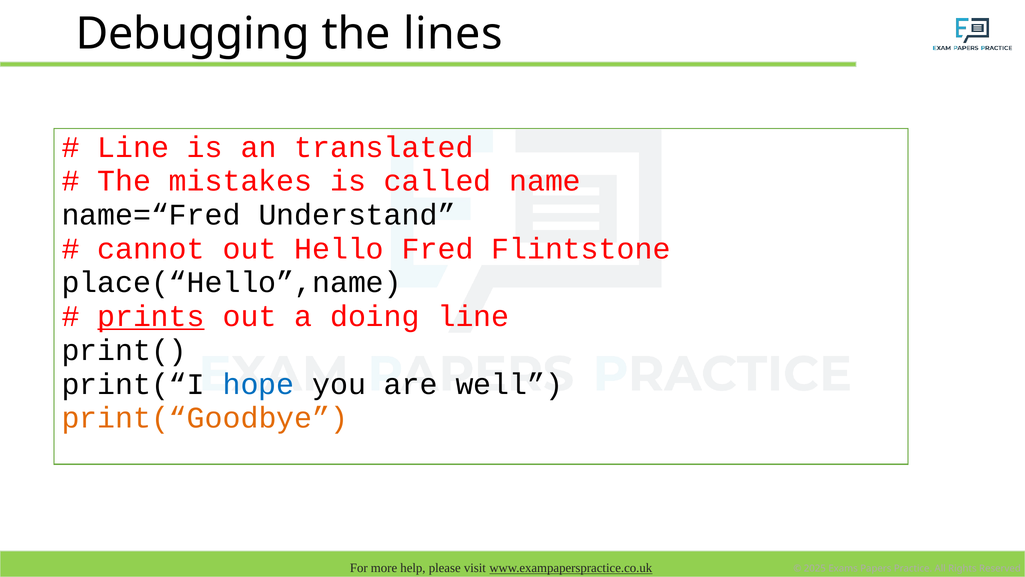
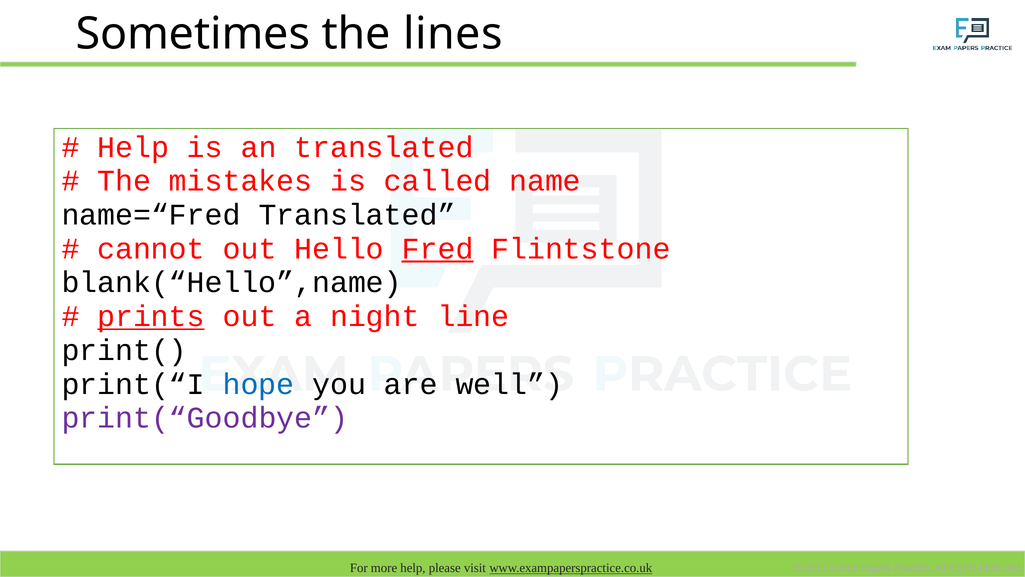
Debugging: Debugging -> Sometimes
Line at (133, 147): Line -> Help
name=“Fred Understand: Understand -> Translated
Fred underline: none -> present
place(“Hello”,name: place(“Hello”,name -> blank(“Hello”,name
doing: doing -> night
print(“Goodbye colour: orange -> purple
